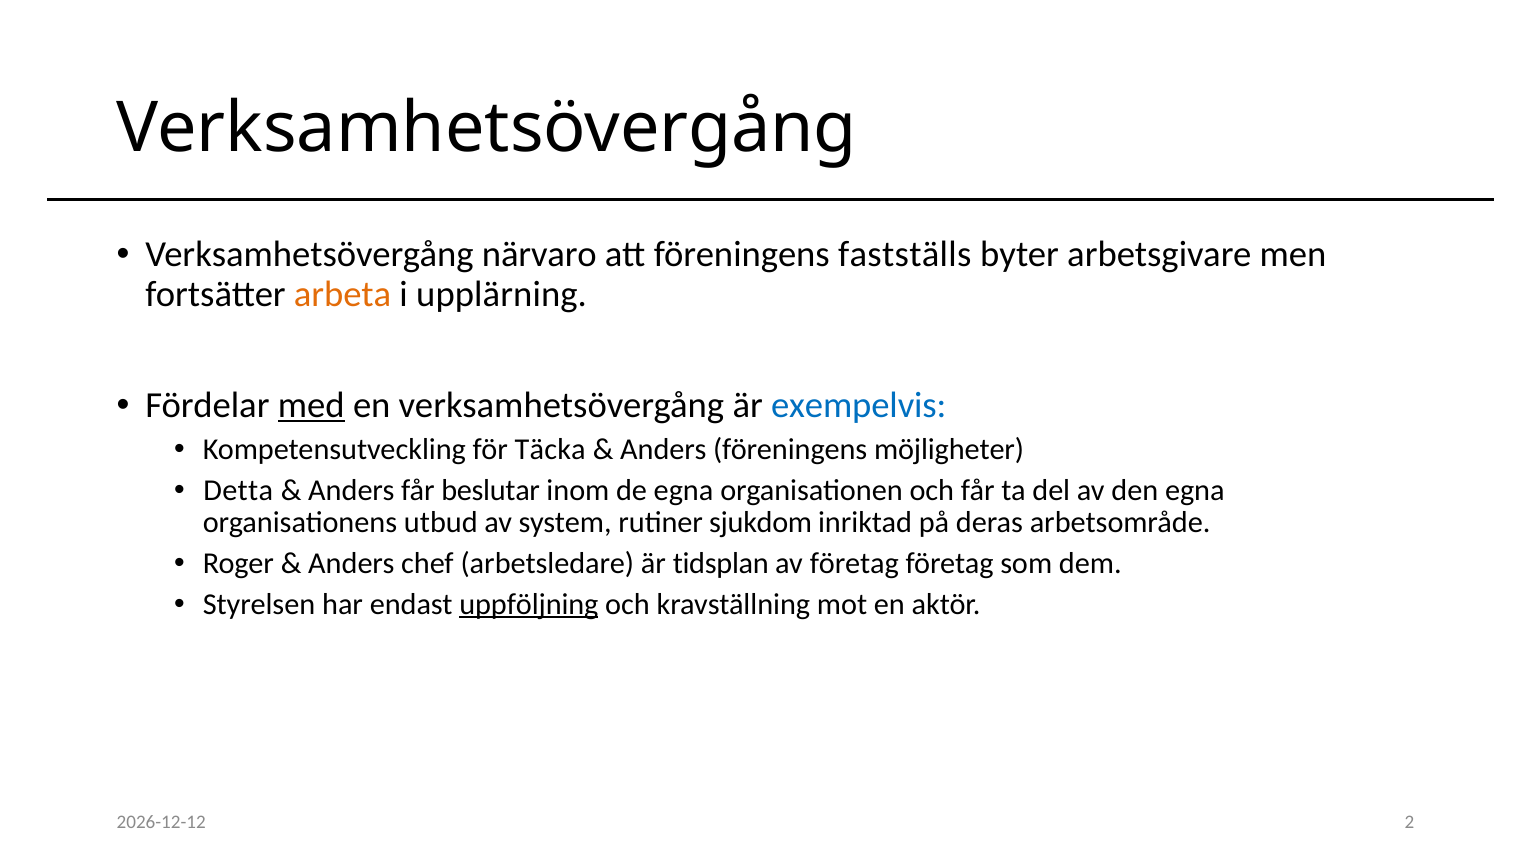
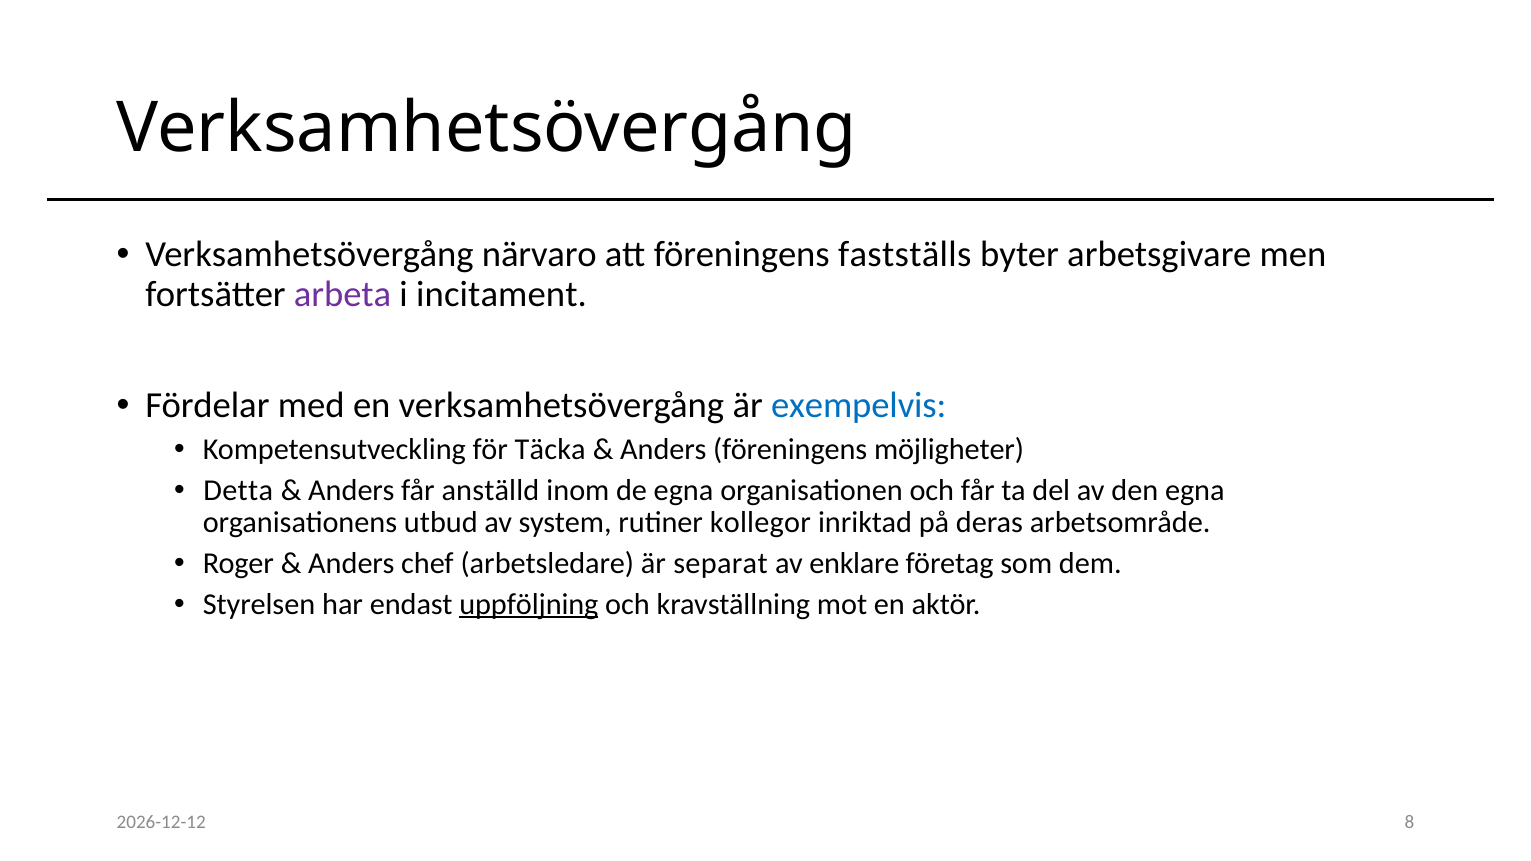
arbeta colour: orange -> purple
upplärning: upplärning -> incitament
med underline: present -> none
beslutar: beslutar -> anställd
sjukdom: sjukdom -> kollegor
tidsplan: tidsplan -> separat
av företag: företag -> enklare
2: 2 -> 8
